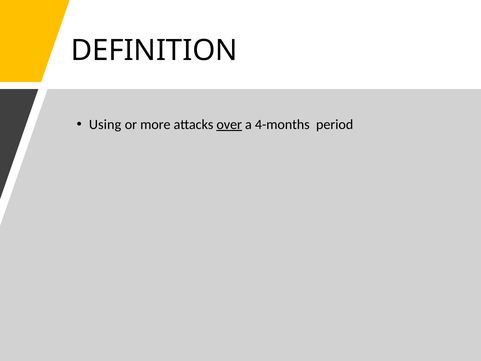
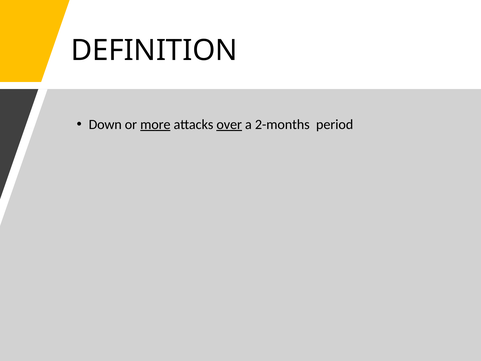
Using: Using -> Down
more underline: none -> present
4-months: 4-months -> 2-months
